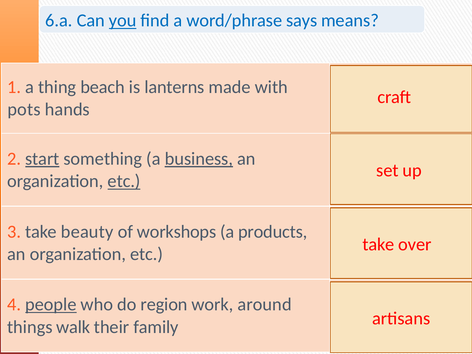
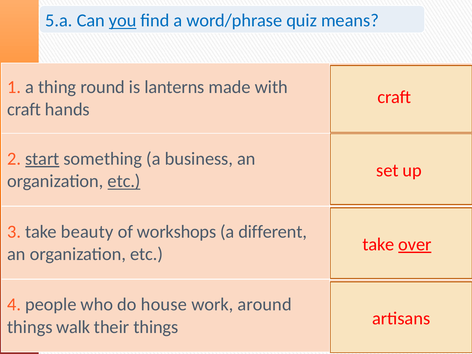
6.a: 6.a -> 5.a
says: says -> quiz
beach: beach -> round
pots at (24, 110): pots -> craft
business underline: present -> none
products: products -> different
over underline: none -> present
people underline: present -> none
region: region -> house
their family: family -> things
